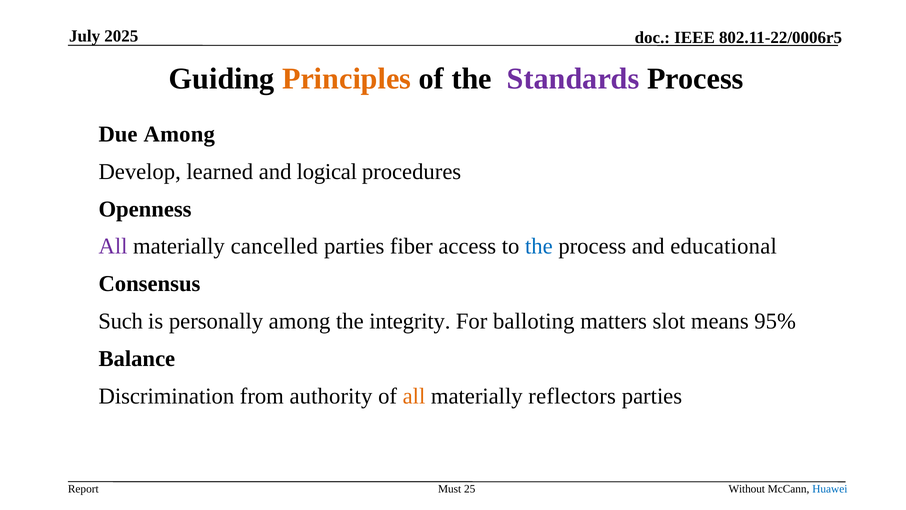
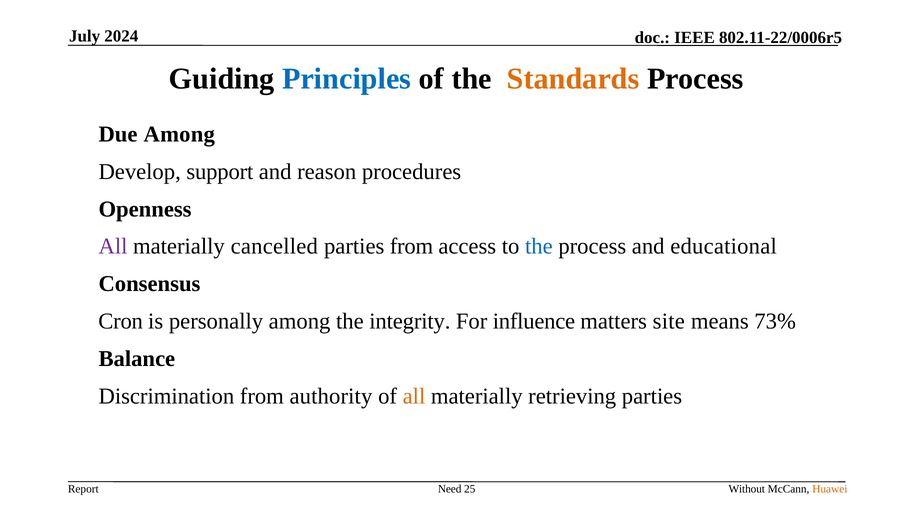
2025: 2025 -> 2024
Principles colour: orange -> blue
Standards colour: purple -> orange
learned: learned -> support
logical: logical -> reason
parties fiber: fiber -> from
Such: Such -> Cron
balloting: balloting -> influence
slot: slot -> site
95%: 95% -> 73%
reflectors: reflectors -> retrieving
Must: Must -> Need
Huawei colour: blue -> orange
